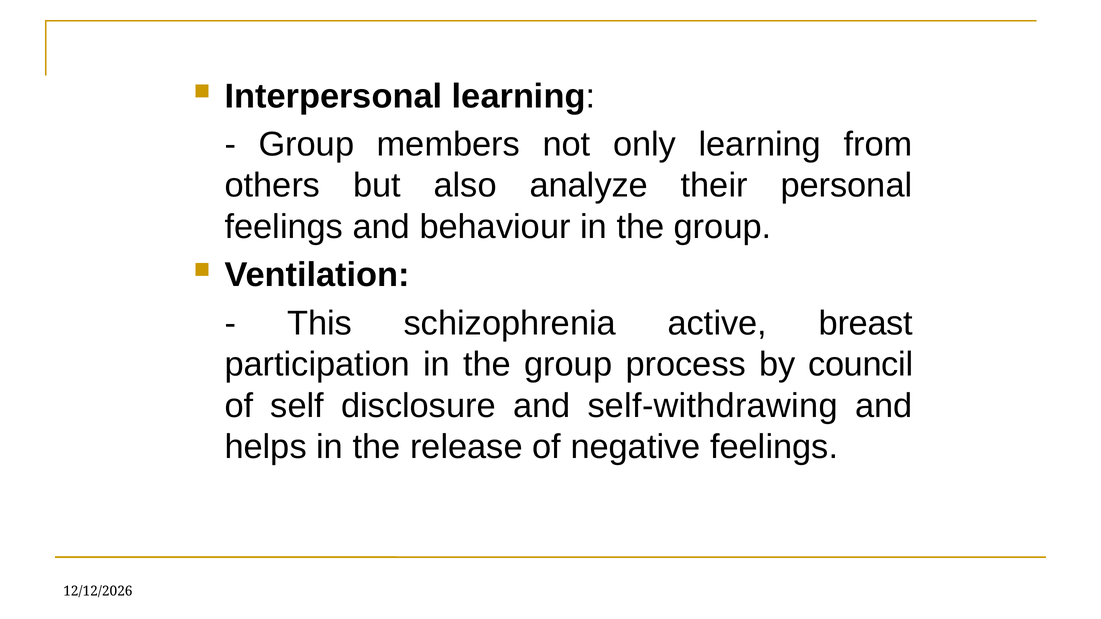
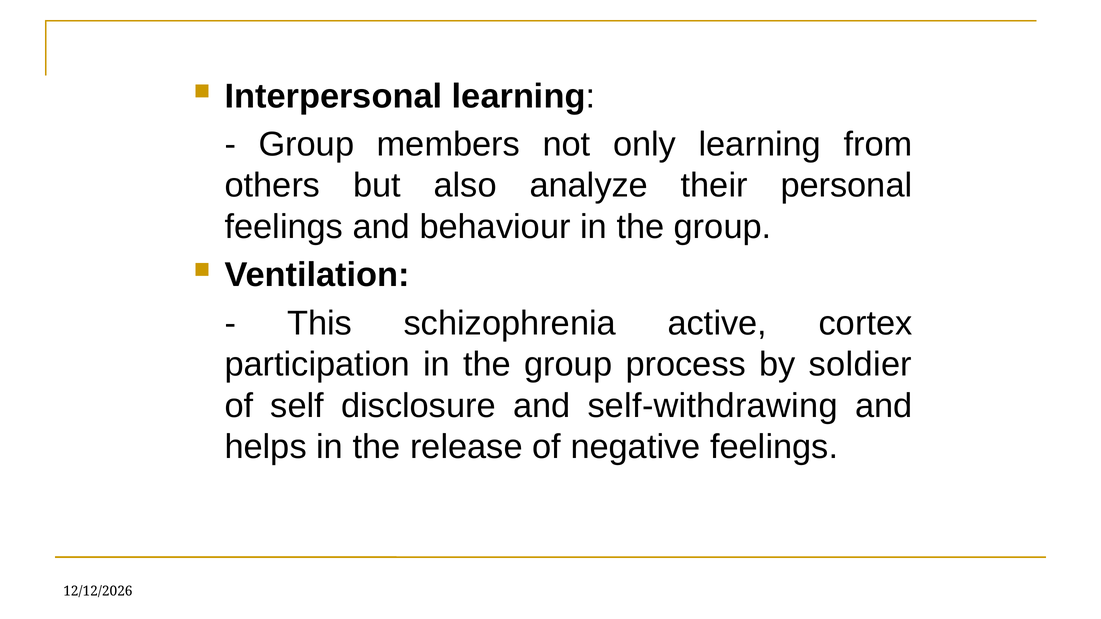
breast: breast -> cortex
council: council -> soldier
